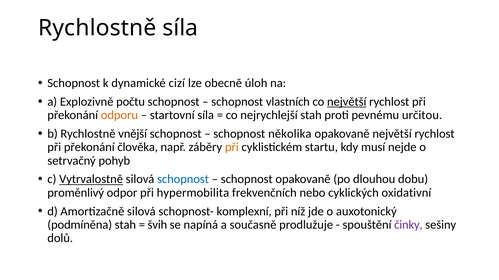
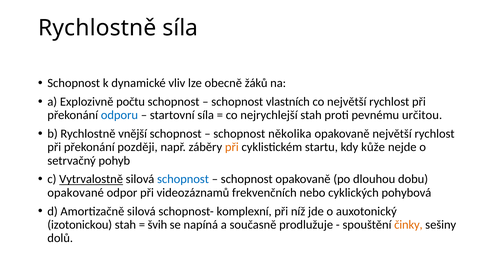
cizí: cizí -> vliv
úloh: úloh -> žáků
největší at (347, 102) underline: present -> none
odporu colour: orange -> blue
člověka: člověka -> později
musí: musí -> kůže
proměnlivý: proměnlivý -> opakované
hypermobilita: hypermobilita -> videozáznamů
oxidativní: oxidativní -> pohybová
podmíněna: podmíněna -> izotonickou
činky colour: purple -> orange
